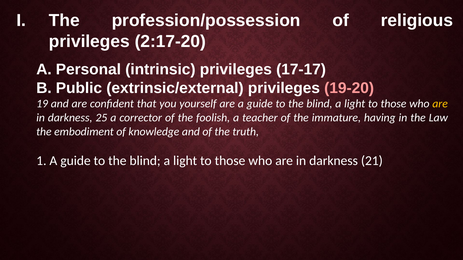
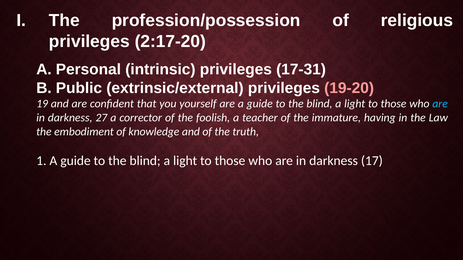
17-17: 17-17 -> 17-31
are at (440, 104) colour: yellow -> light blue
25: 25 -> 27
21: 21 -> 17
